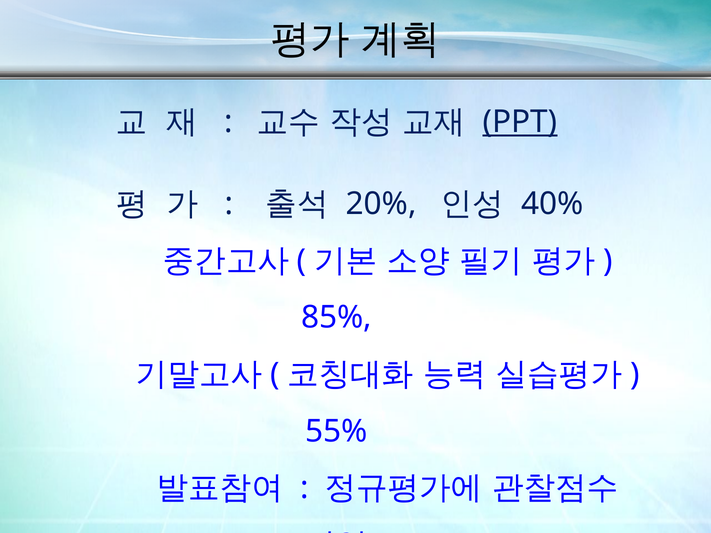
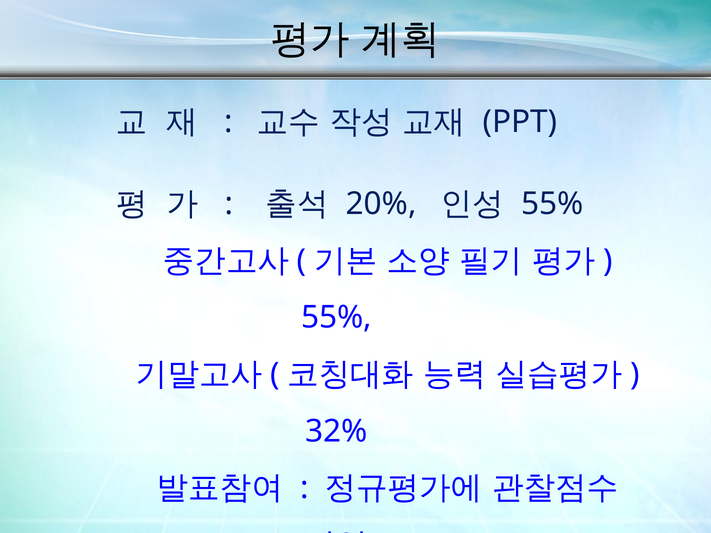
PPT underline: present -> none
40% at (552, 204): 40% -> 55%
85% at (337, 318): 85% -> 55%
55%: 55% -> 32%
